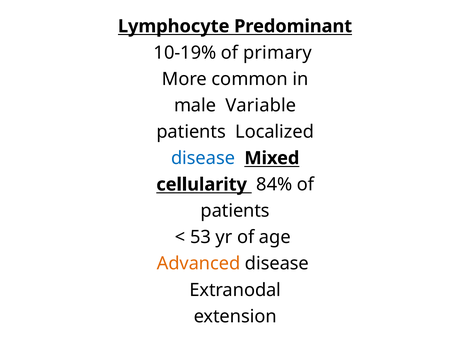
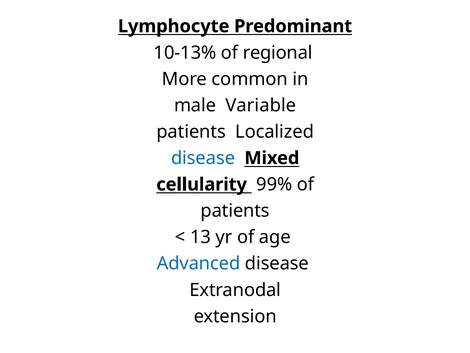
10-19%: 10-19% -> 10-13%
primary: primary -> regional
84%: 84% -> 99%
53: 53 -> 13
Advanced colour: orange -> blue
